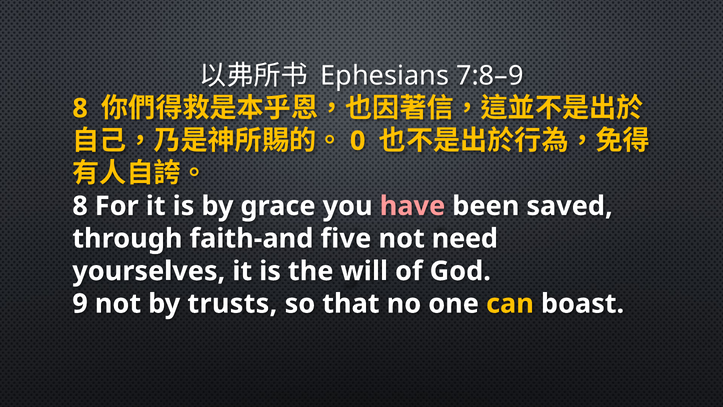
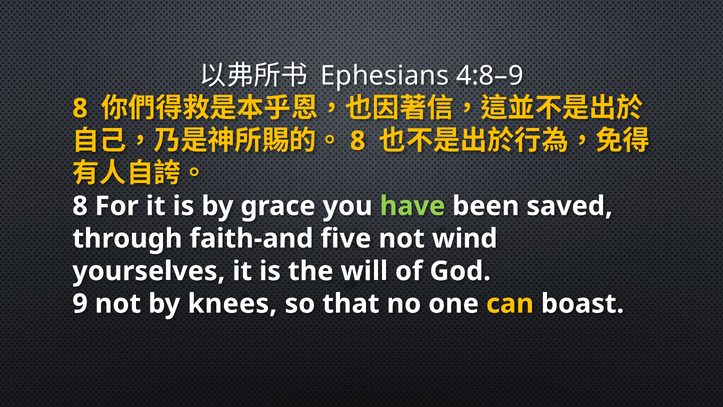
7:8–9: 7:8–9 -> 4:8–9
0 at (358, 141): 0 -> 8
have colour: pink -> light green
need: need -> wind
trusts: trusts -> knees
